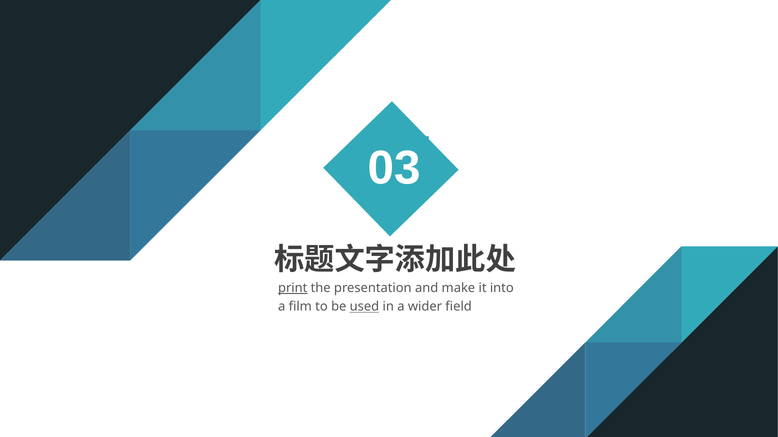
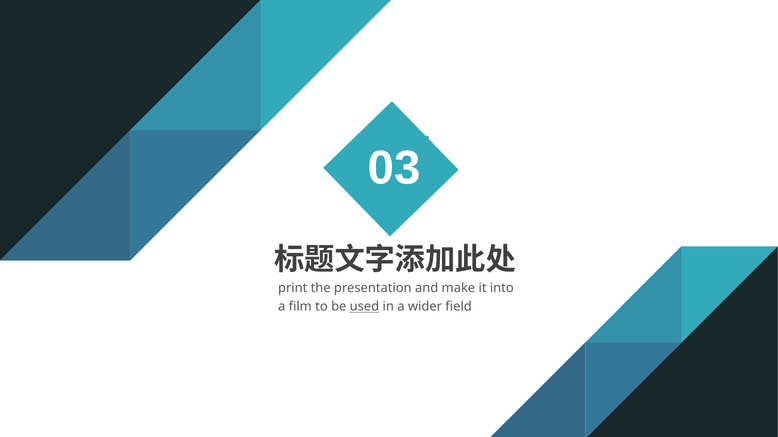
print underline: present -> none
